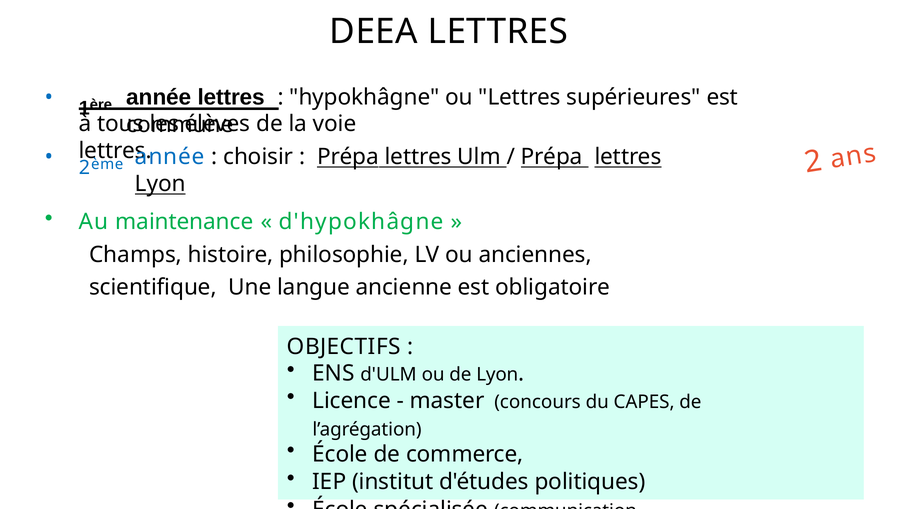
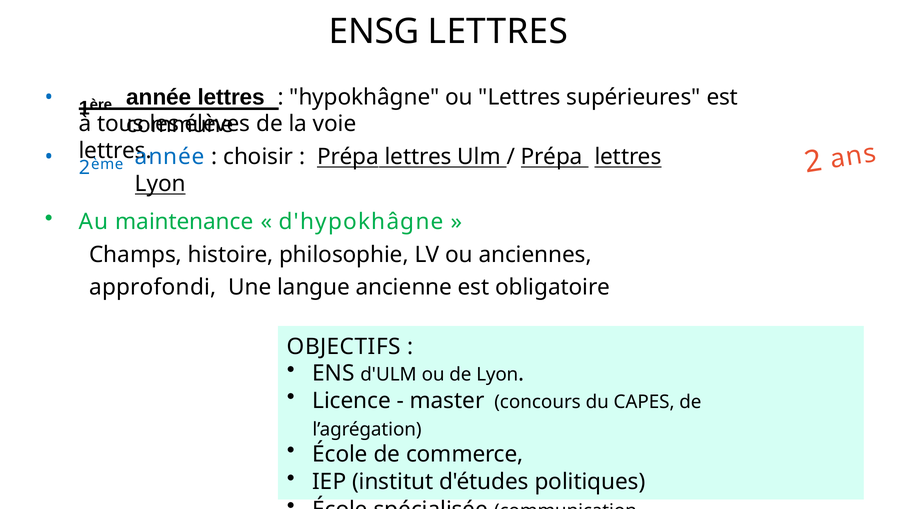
DEEA: DEEA -> ENSG
scientifique: scientifique -> approfondi
